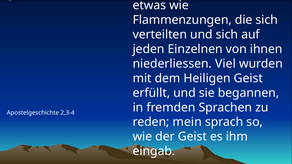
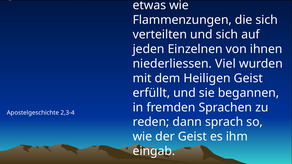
mein: mein -> dann
